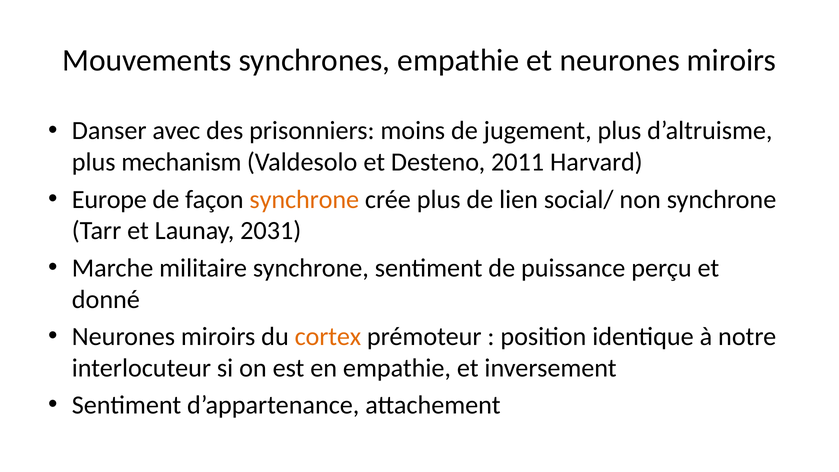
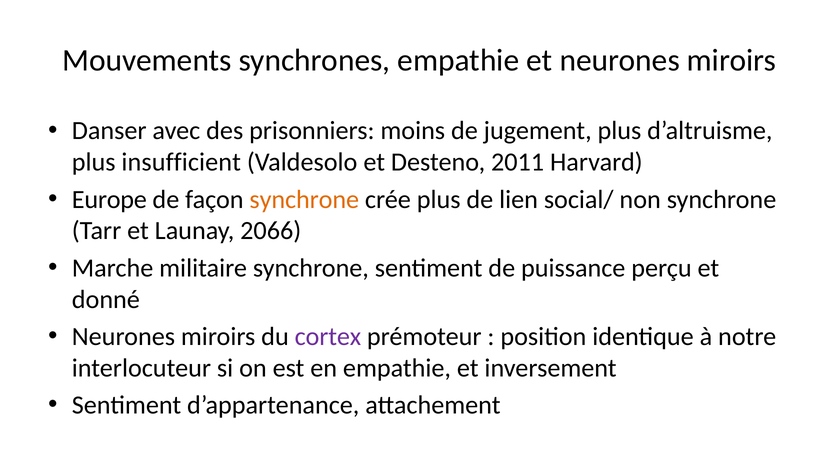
mechanism: mechanism -> insufficient
2031: 2031 -> 2066
cortex colour: orange -> purple
